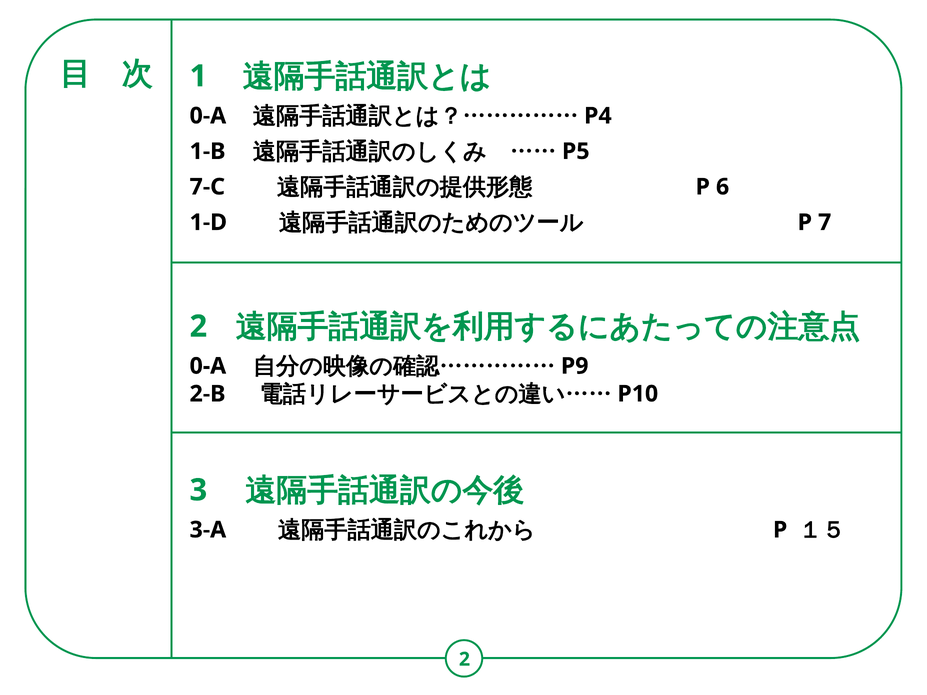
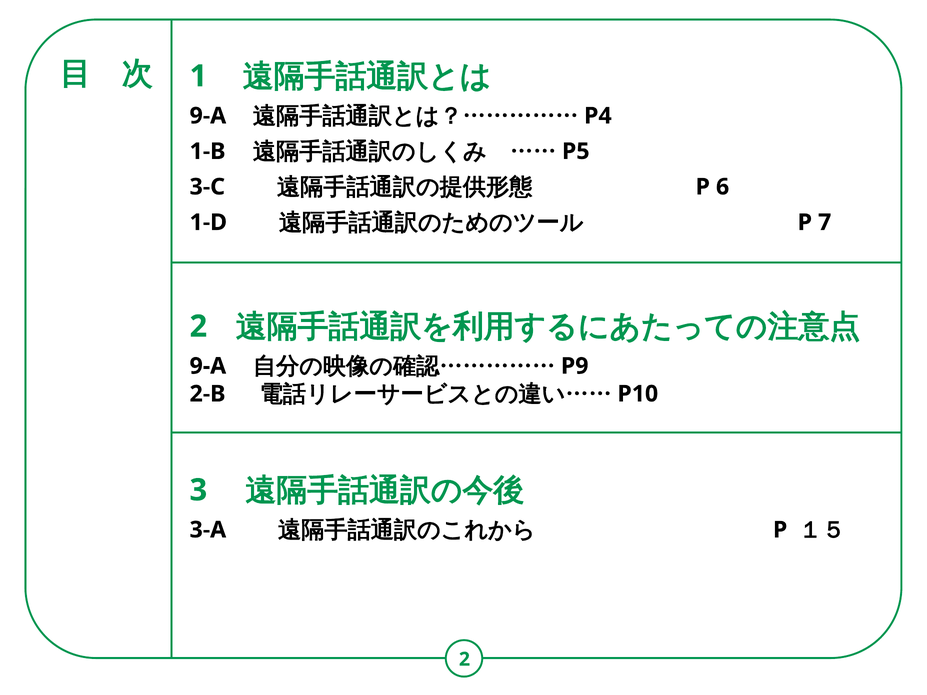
0-A at (208, 116): 0-A -> 9-A
7-C: 7-C -> 3-C
0-A at (208, 366): 0-A -> 9-A
